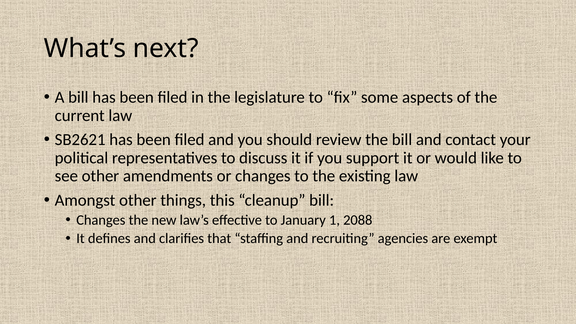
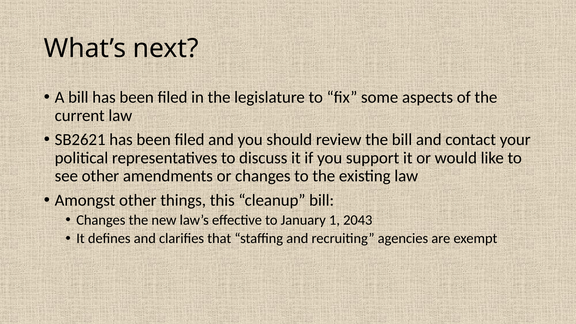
2088: 2088 -> 2043
